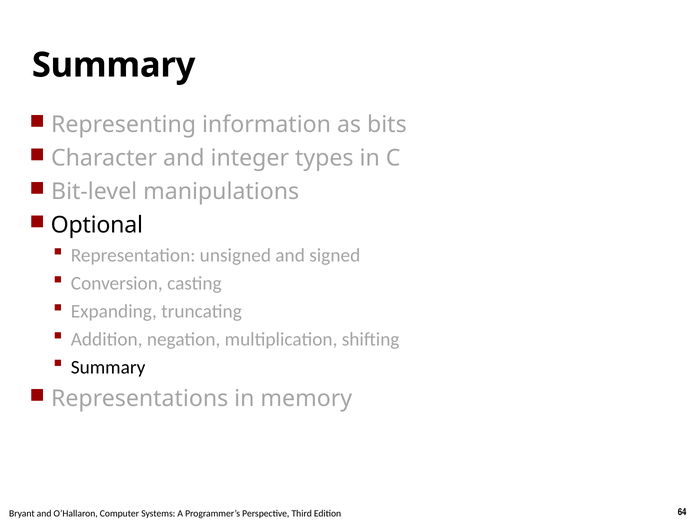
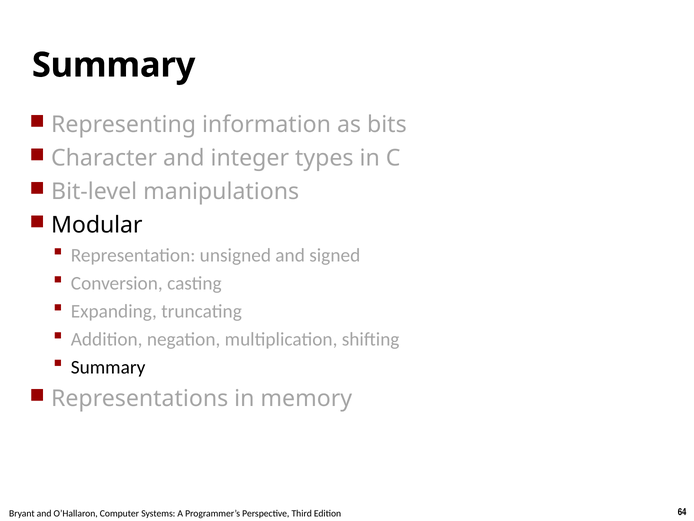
Optional: Optional -> Modular
